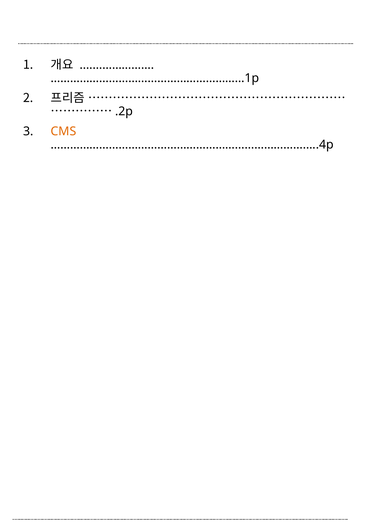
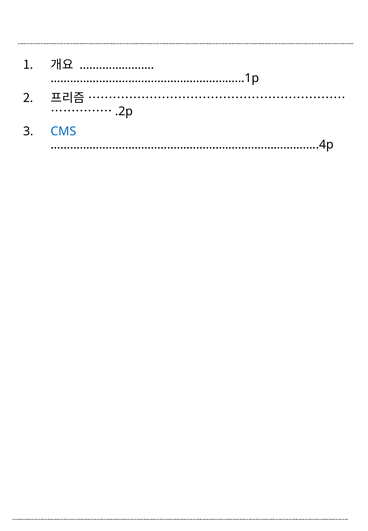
CMS colour: orange -> blue
